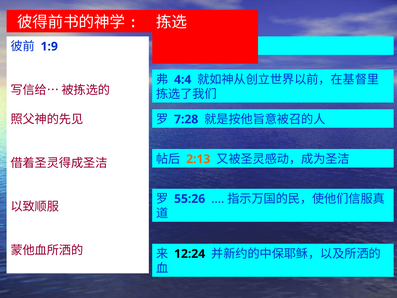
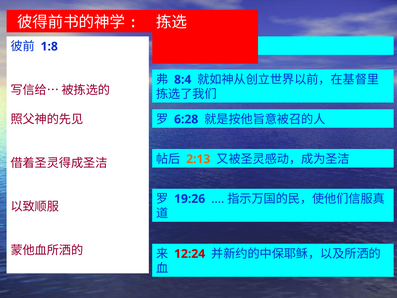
1:9: 1:9 -> 1:8
4:4: 4:4 -> 8:4
7:28: 7:28 -> 6:28
55:26: 55:26 -> 19:26
12:24 colour: black -> red
